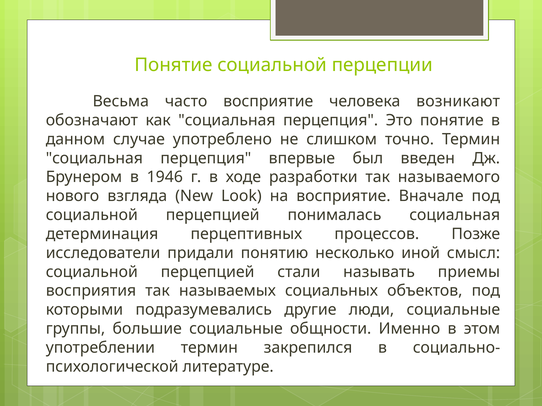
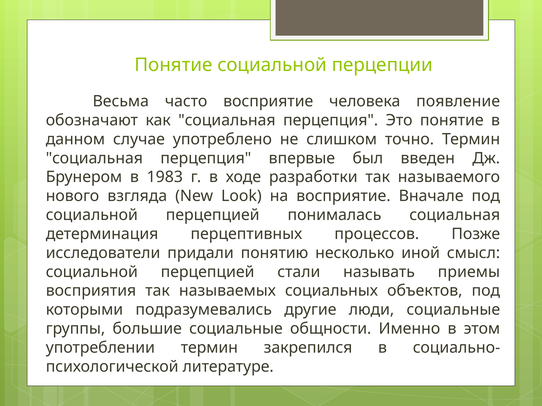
возникают: возникают -> появление
1946: 1946 -> 1983
